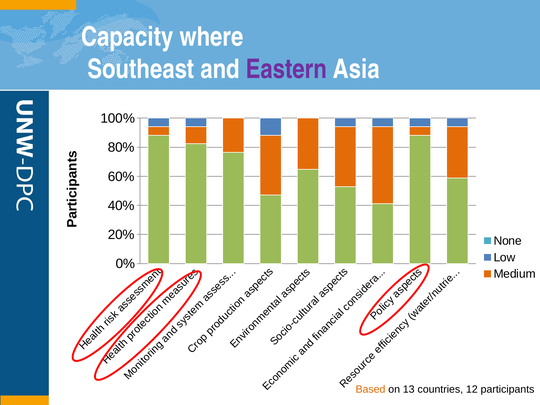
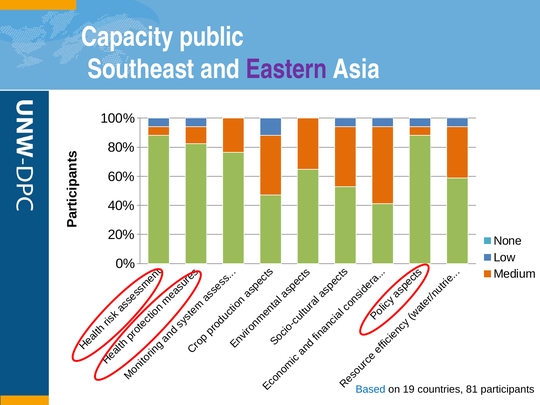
where: where -> public
Based colour: orange -> blue
13: 13 -> 19
12: 12 -> 81
